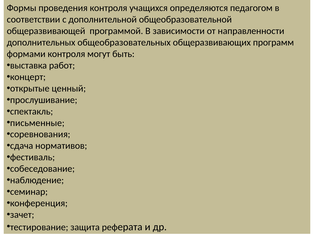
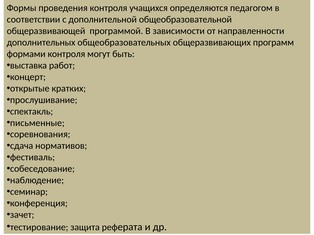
ценный: ценный -> кратких
